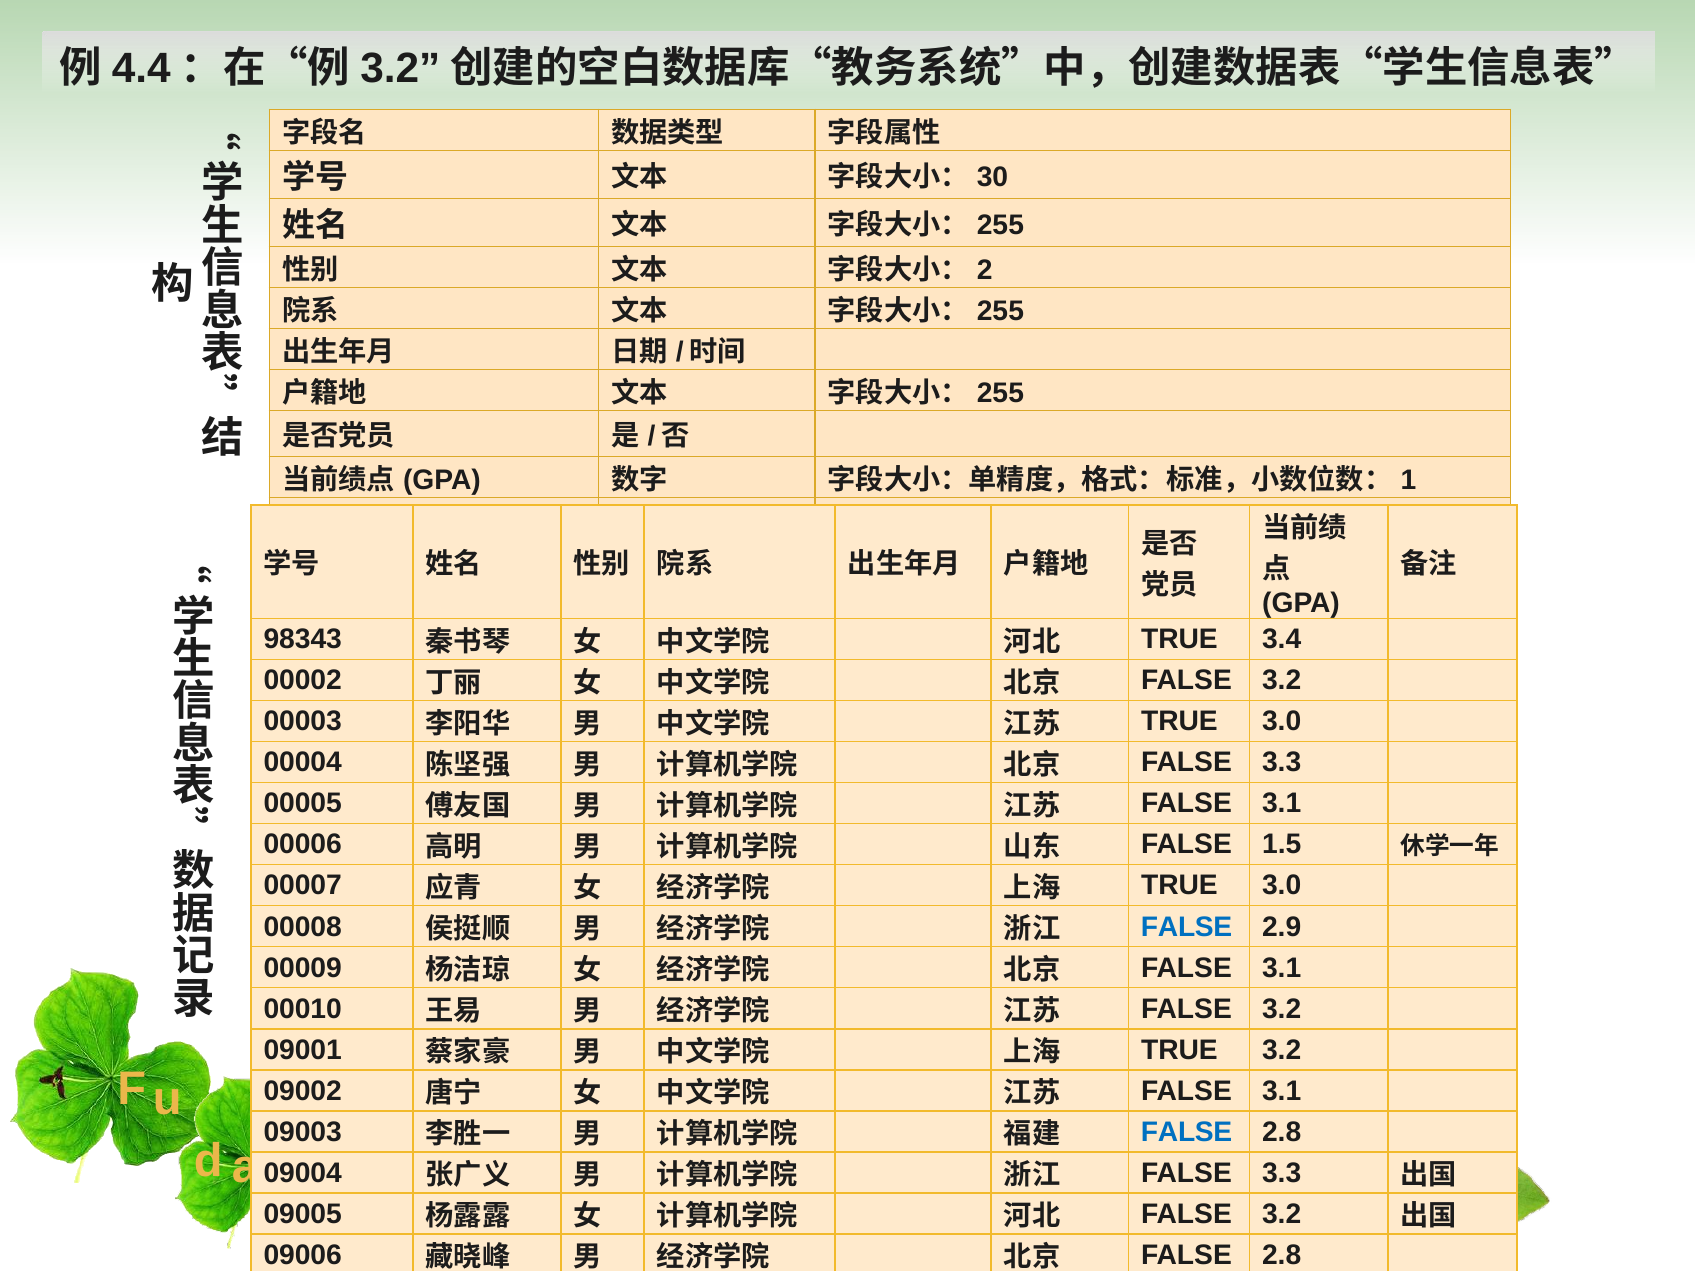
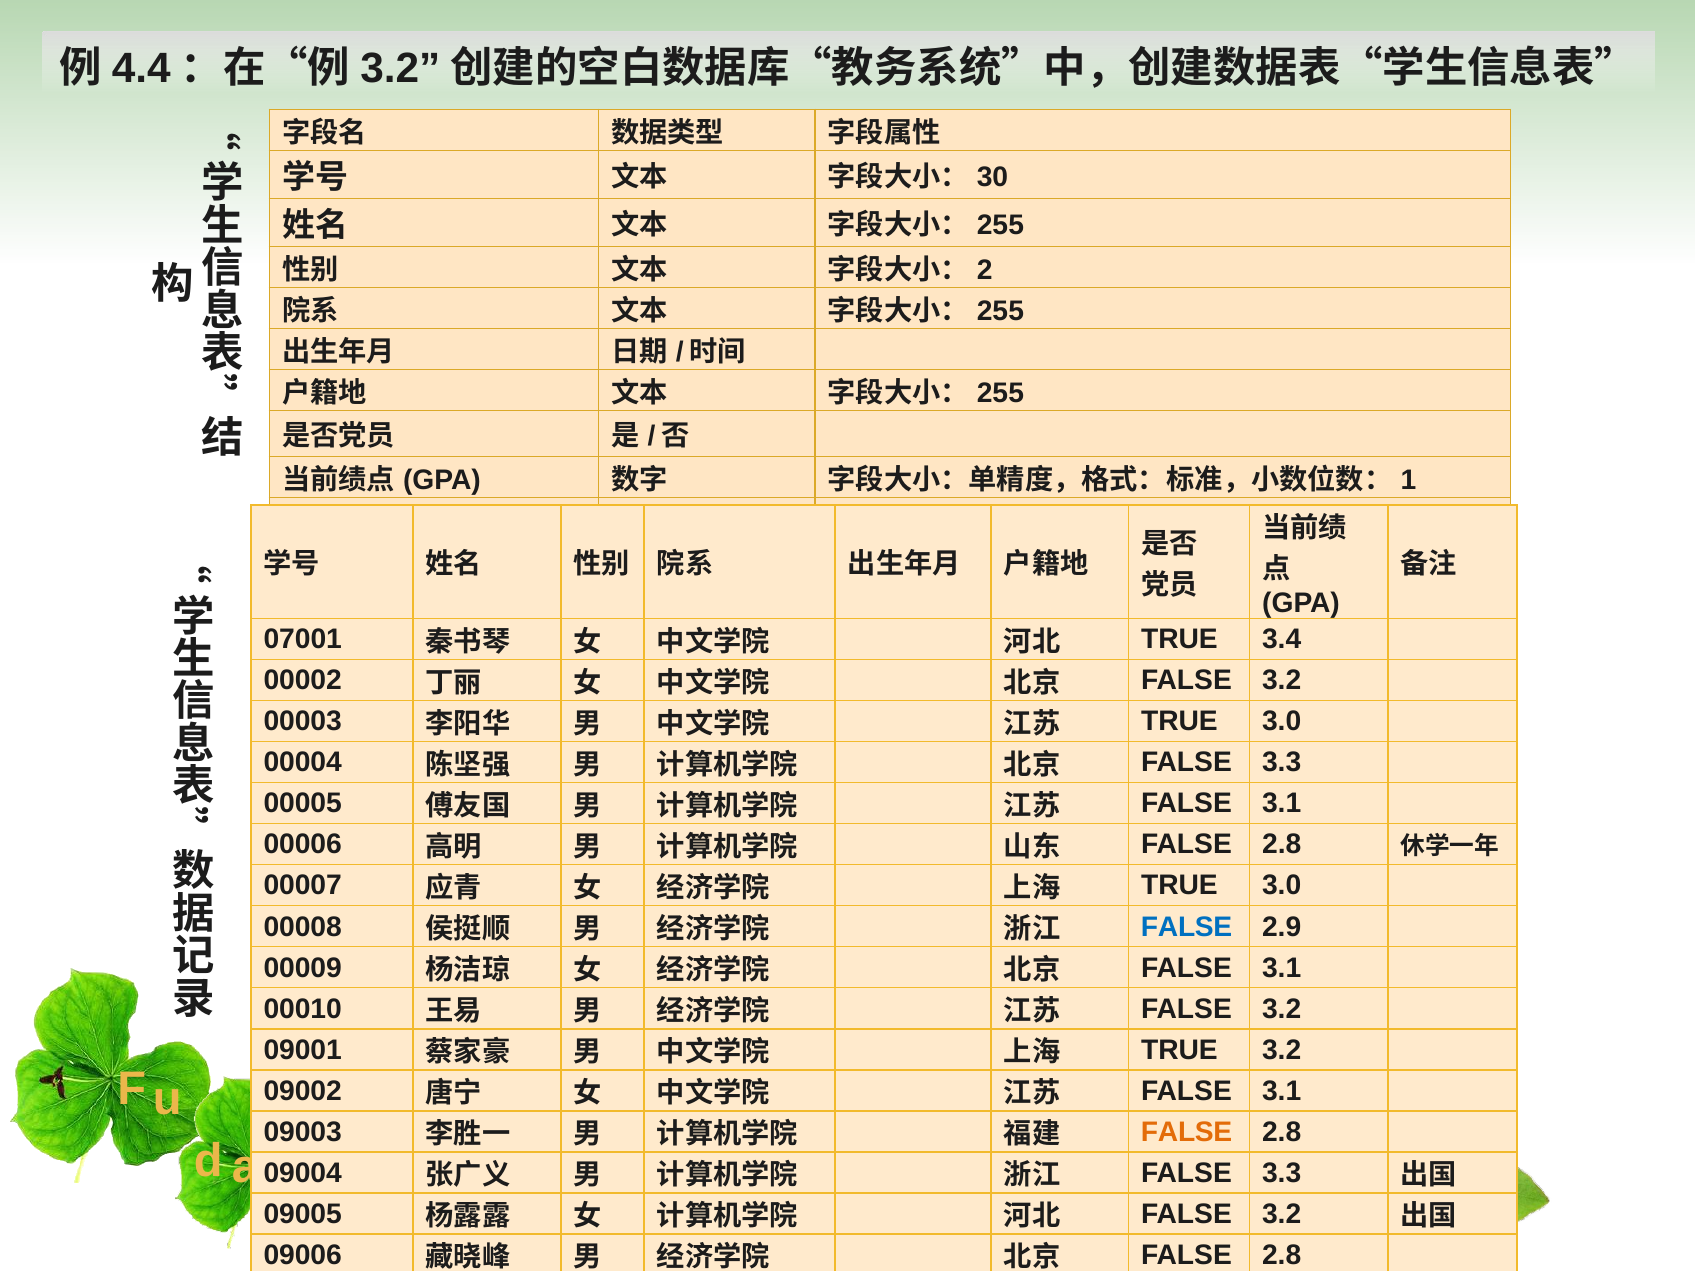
98343: 98343 -> 07001
1.5 at (1282, 845): 1.5 -> 2.8
FALSE at (1187, 1132) colour: blue -> orange
